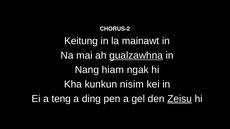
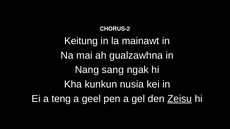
gualzawhna underline: present -> none
hiam: hiam -> sang
nisim: nisim -> nusia
ding: ding -> geel
